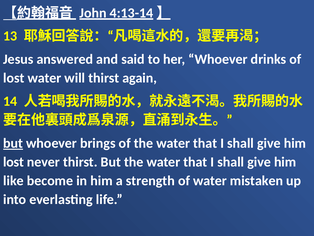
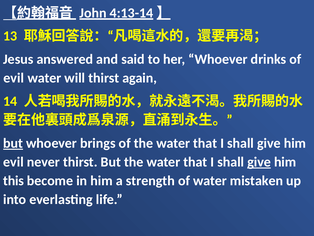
lost at (14, 78): lost -> evil
lost at (14, 162): lost -> evil
give at (259, 162) underline: none -> present
like: like -> this
